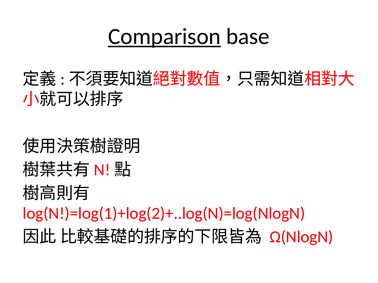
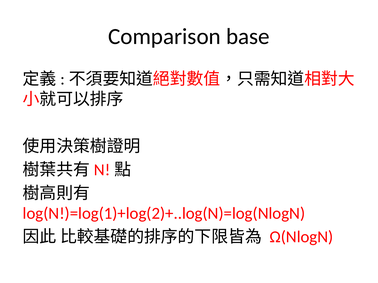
Comparison underline: present -> none
